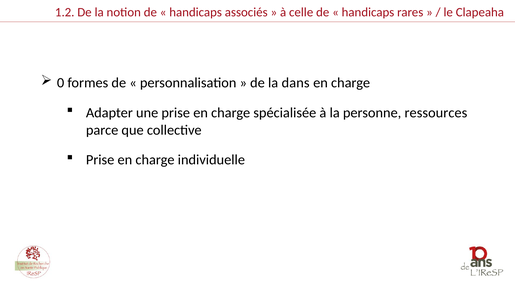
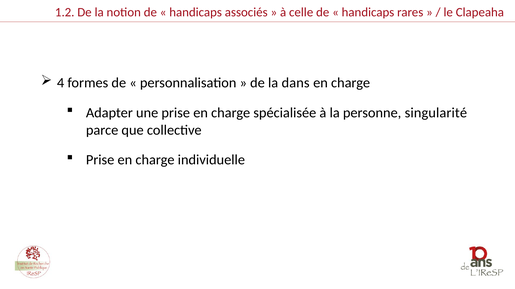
0: 0 -> 4
ressources: ressources -> singularité
